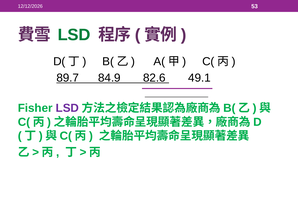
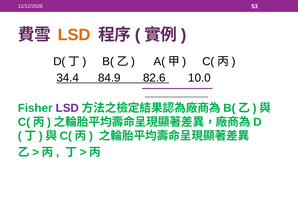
LSD at (74, 35) colour: green -> orange
89.7: 89.7 -> 34.4
49.1: 49.1 -> 10.0
